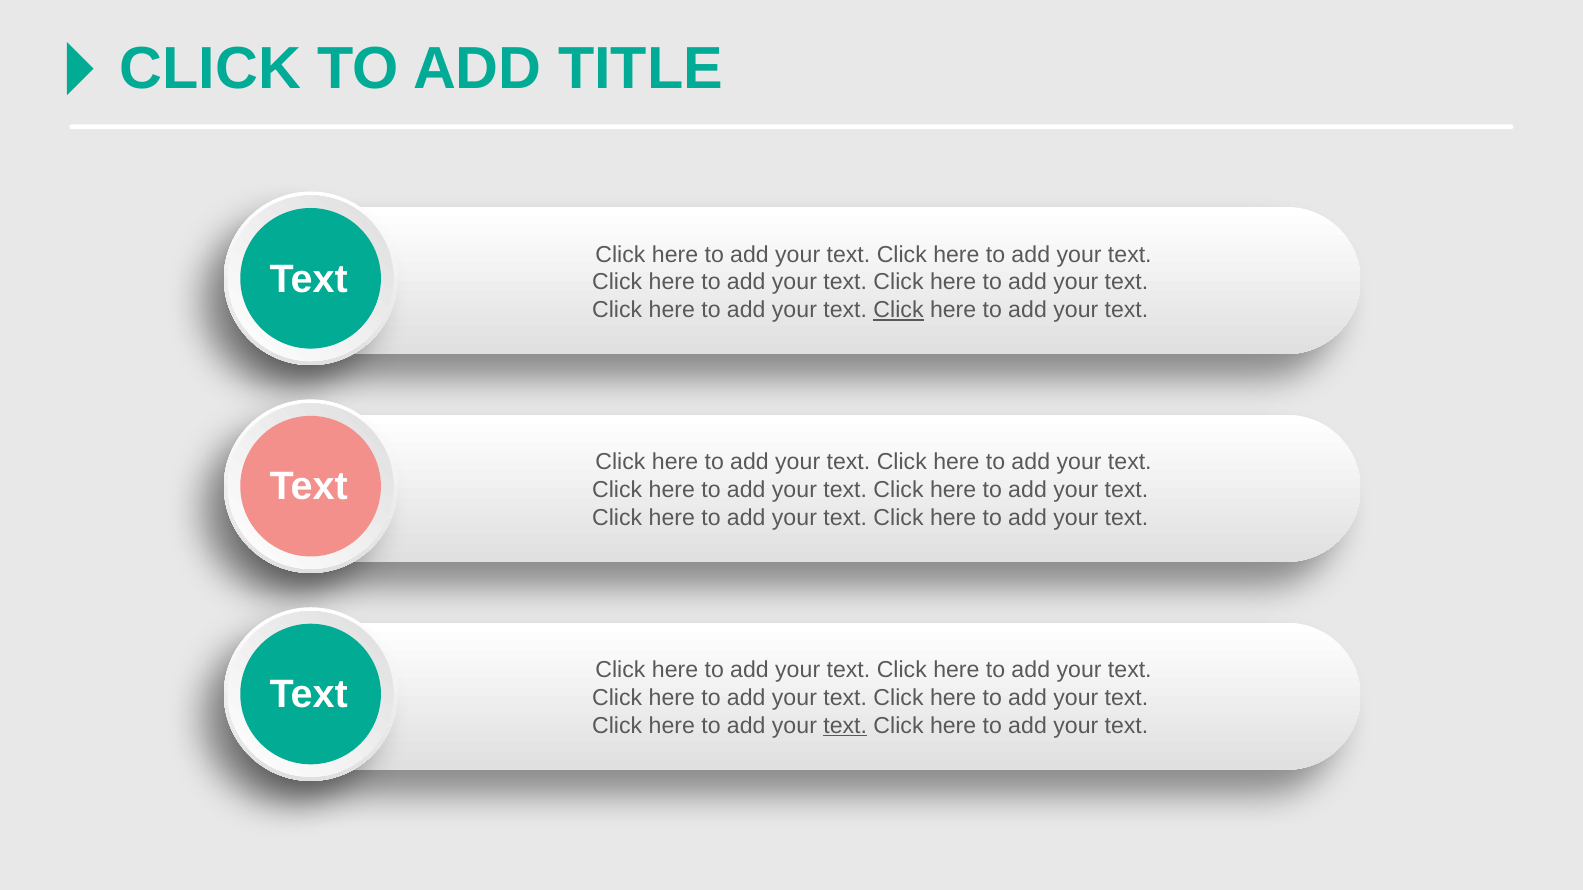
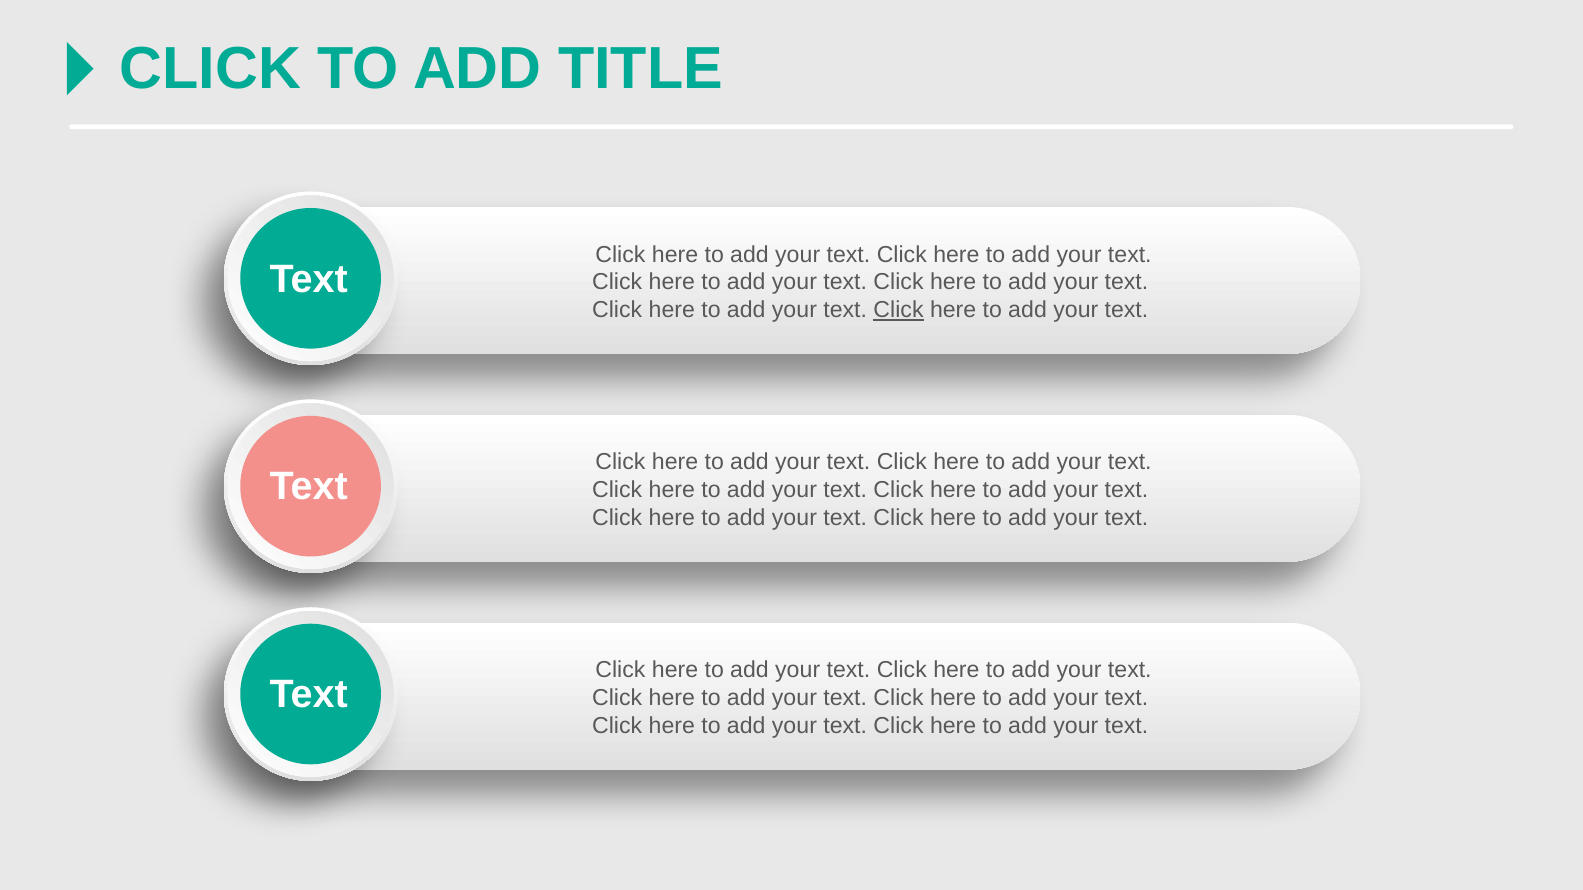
text at (845, 726) underline: present -> none
